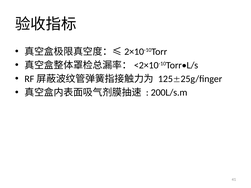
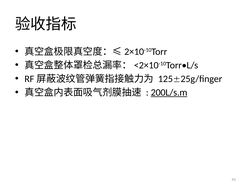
200L/s.m underline: none -> present
